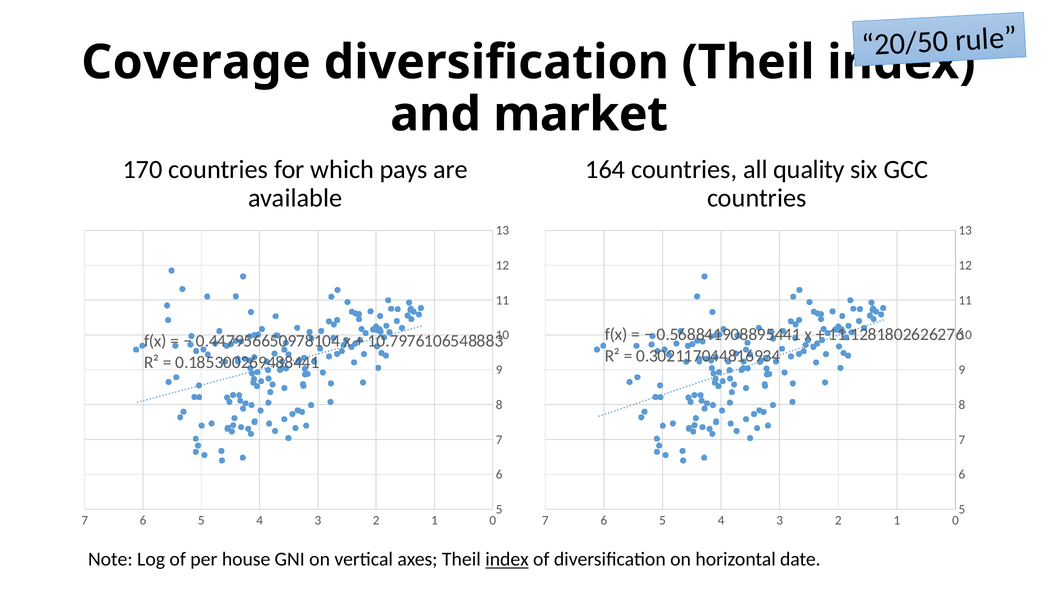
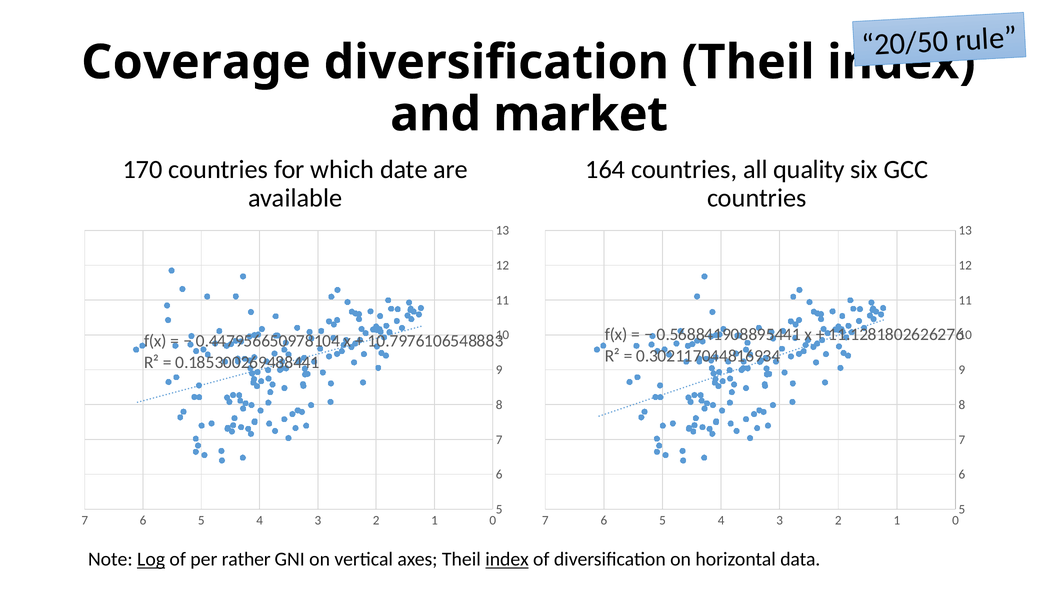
pays: pays -> date
Log underline: none -> present
house: house -> rather
date: date -> data
